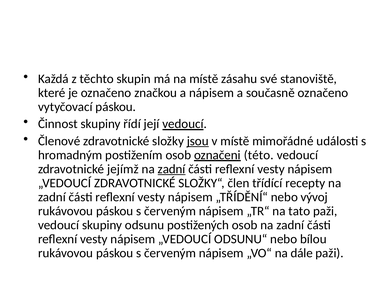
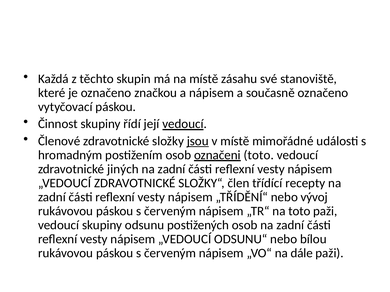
označeni této: této -> toto
jejímž: jejímž -> jiných
zadní at (172, 169) underline: present -> none
na tato: tato -> toto
